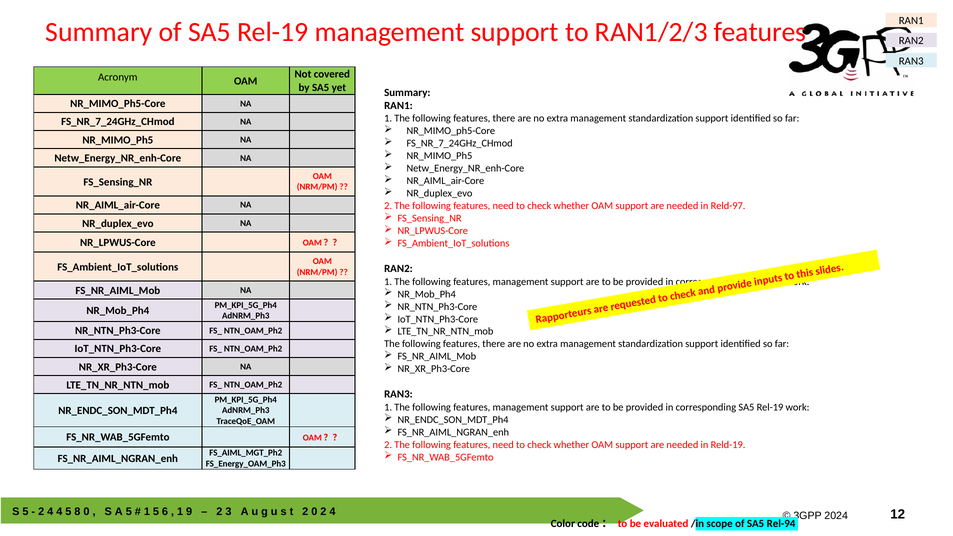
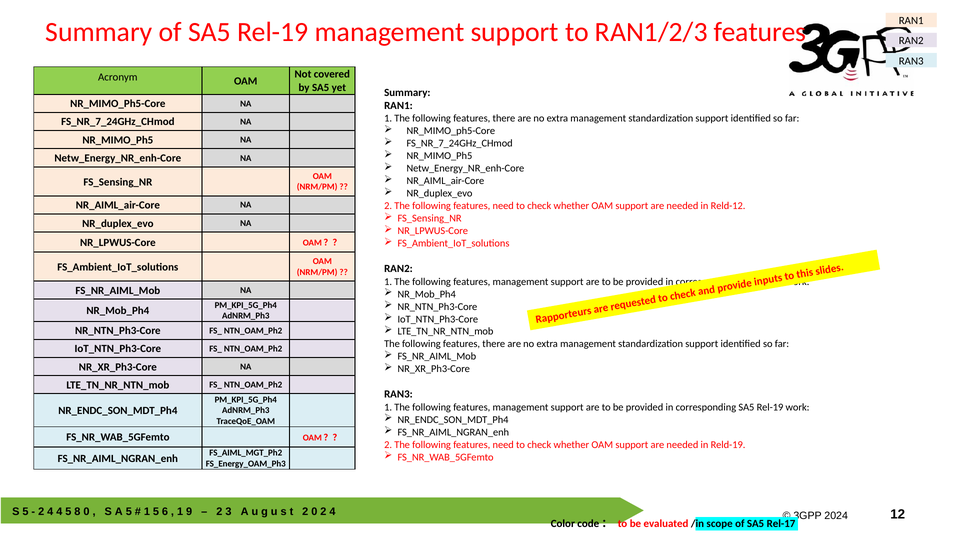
Reld-97: Reld-97 -> Reld-12
Rel-94: Rel-94 -> Rel-17
